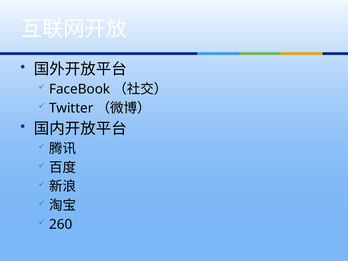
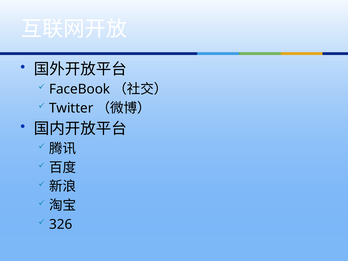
260: 260 -> 326
